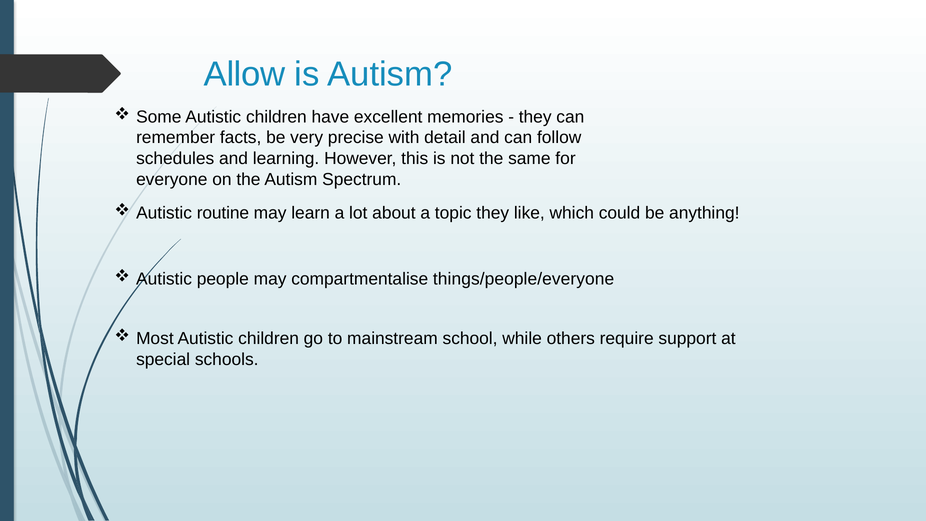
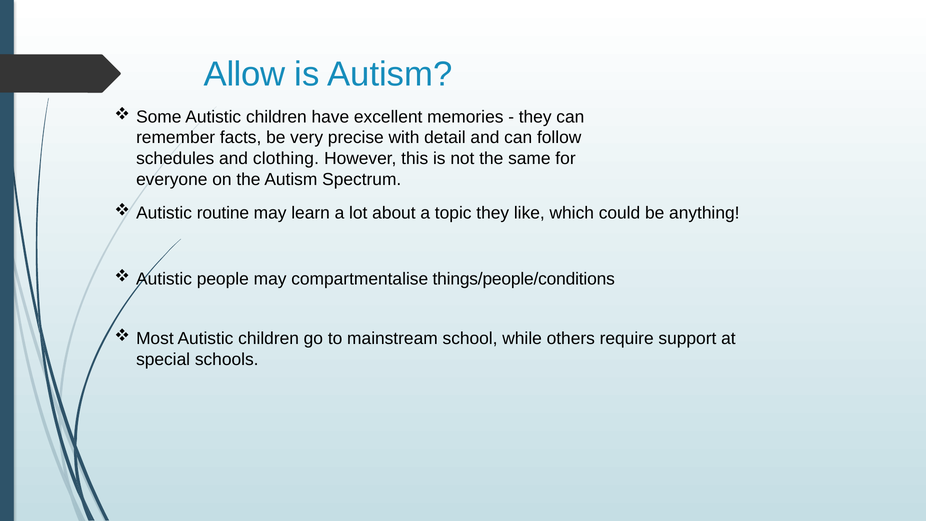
learning: learning -> clothing
things/people/everyone: things/people/everyone -> things/people/conditions
